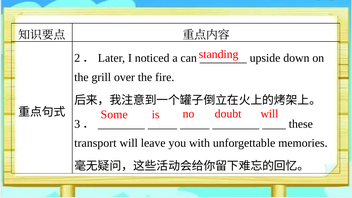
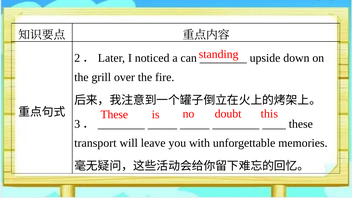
Some at (114, 115): Some -> These
doubt will: will -> this
